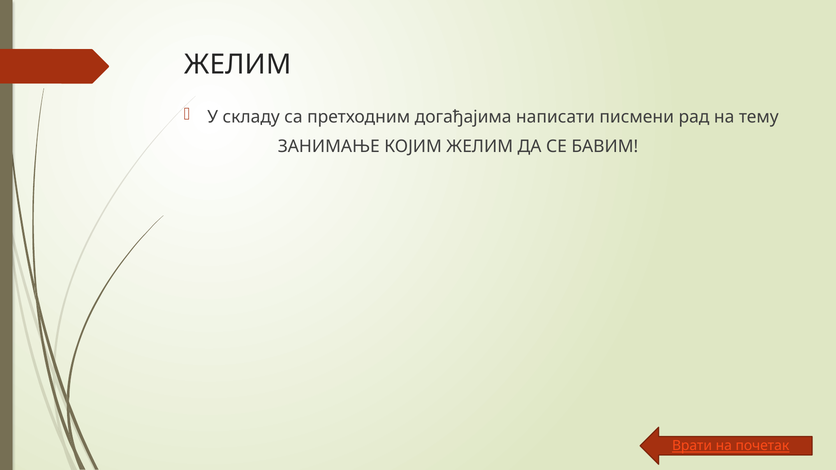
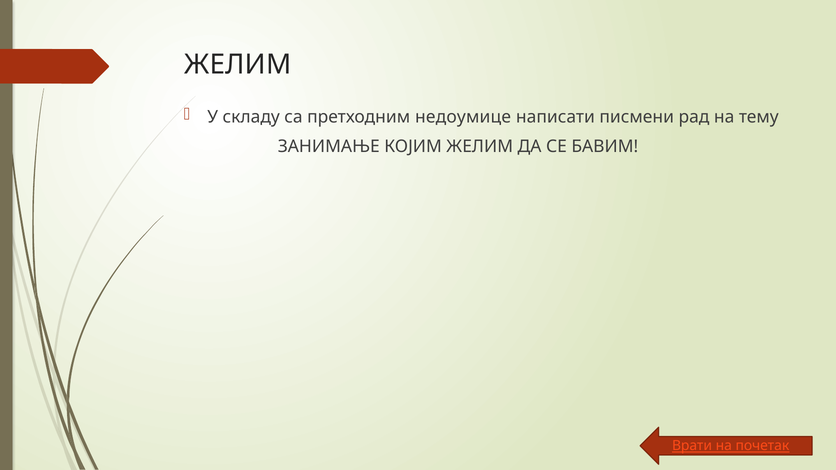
догађајима: догађајима -> недоумице
